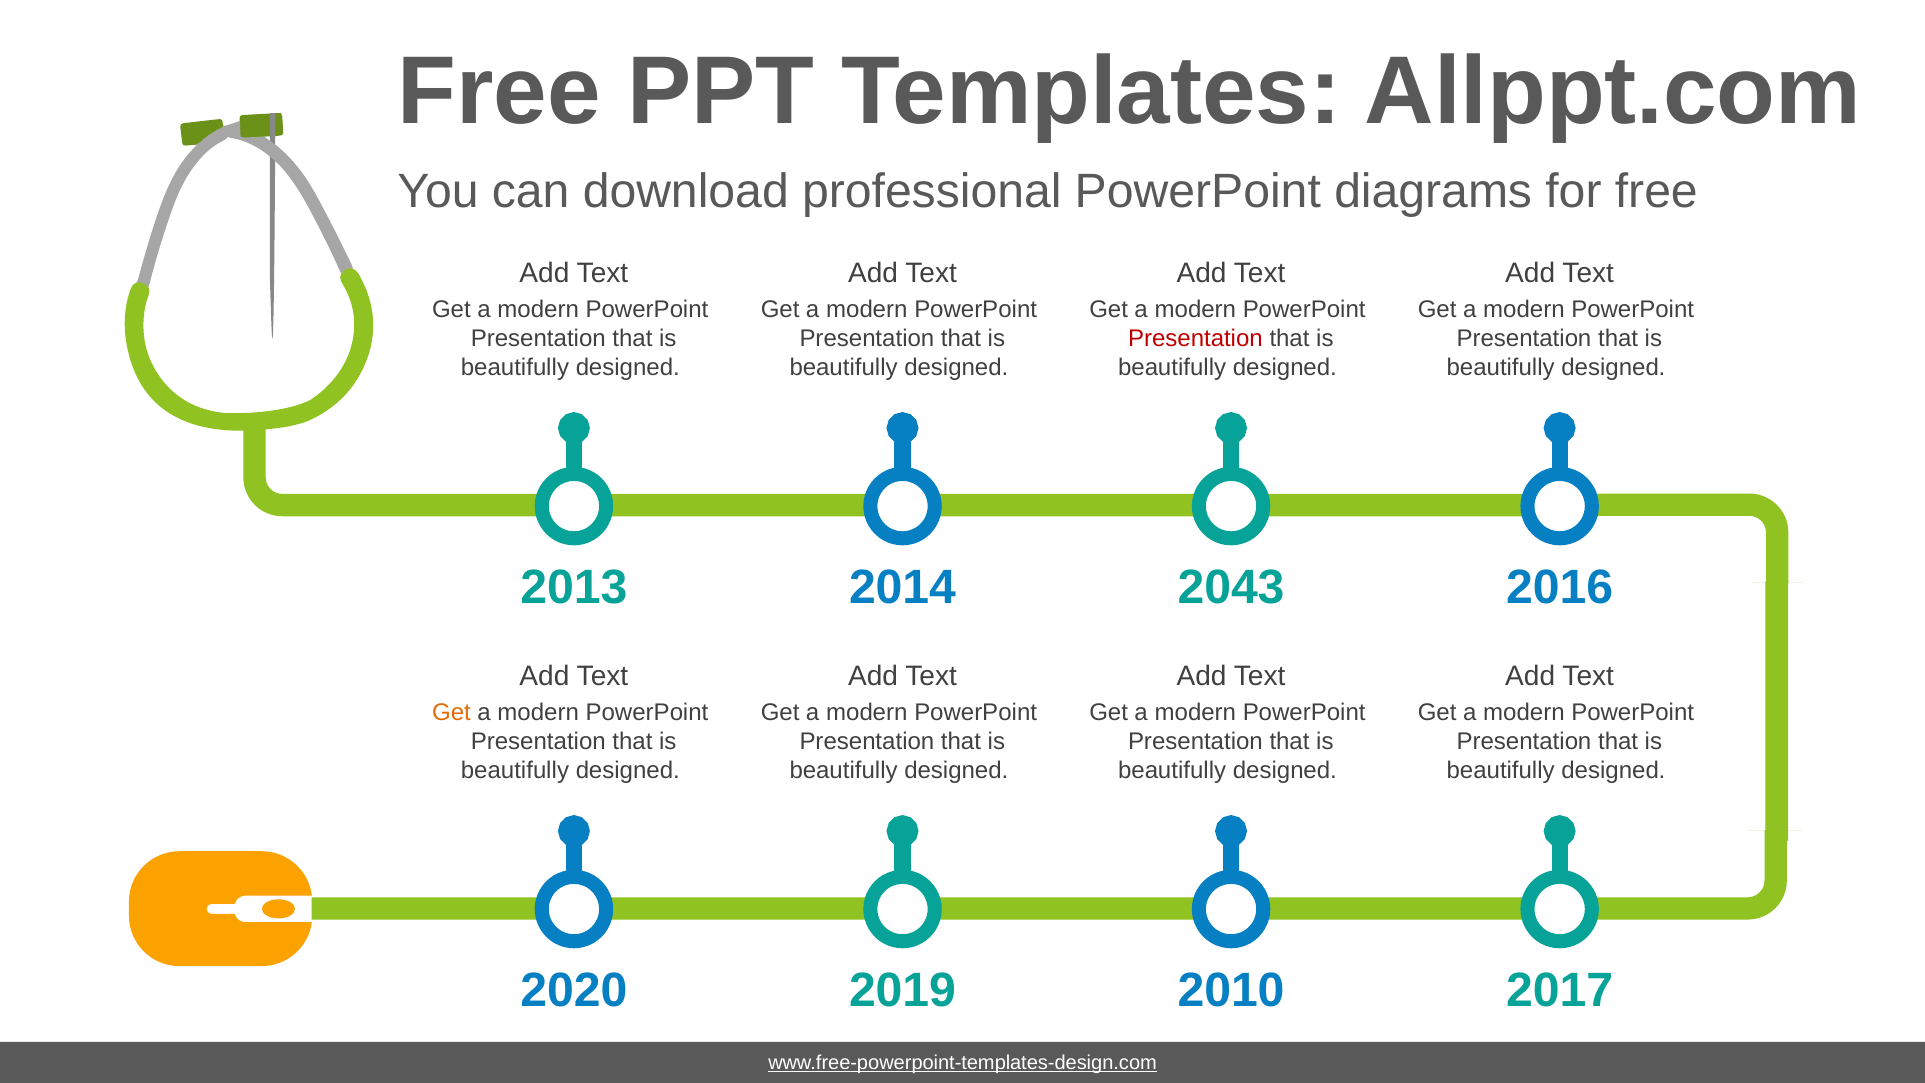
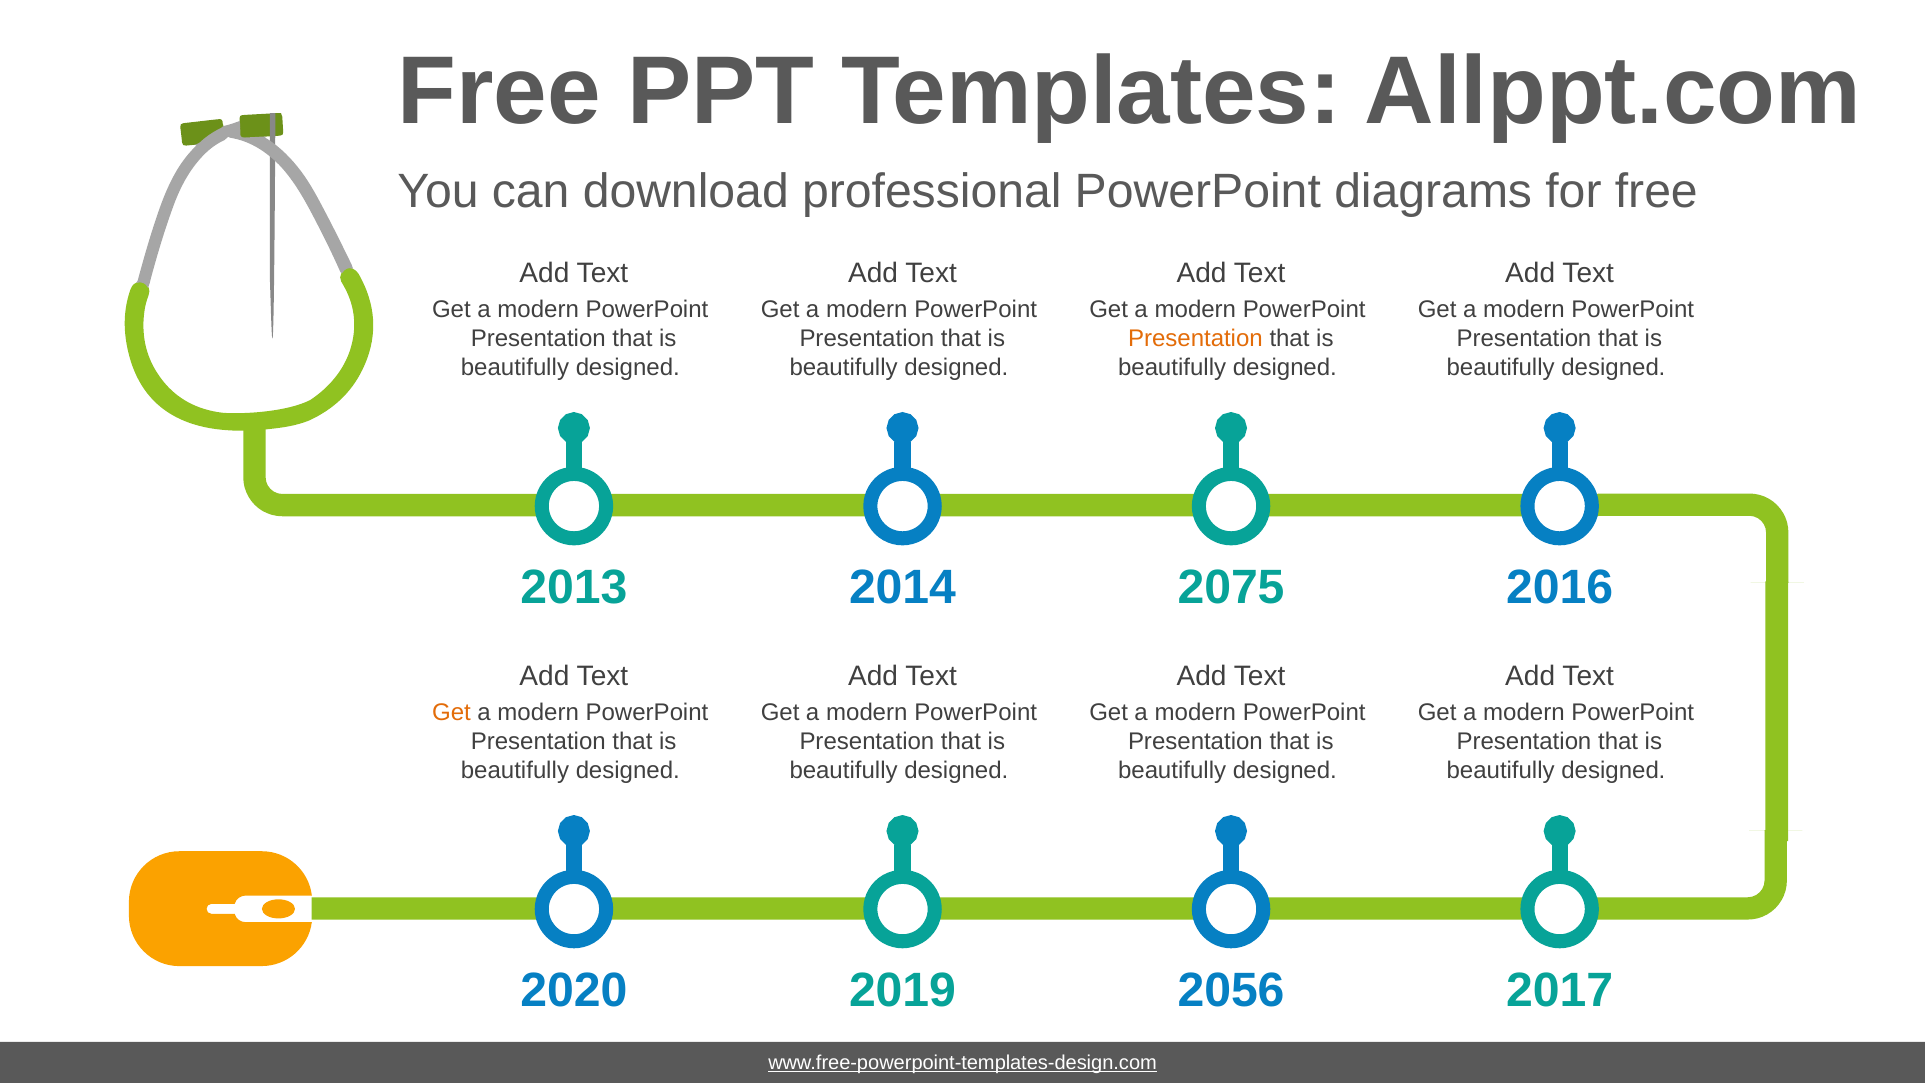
Presentation at (1195, 338) colour: red -> orange
2043: 2043 -> 2075
2010: 2010 -> 2056
